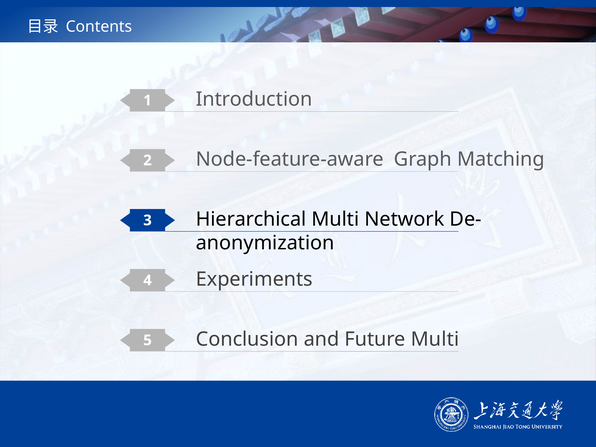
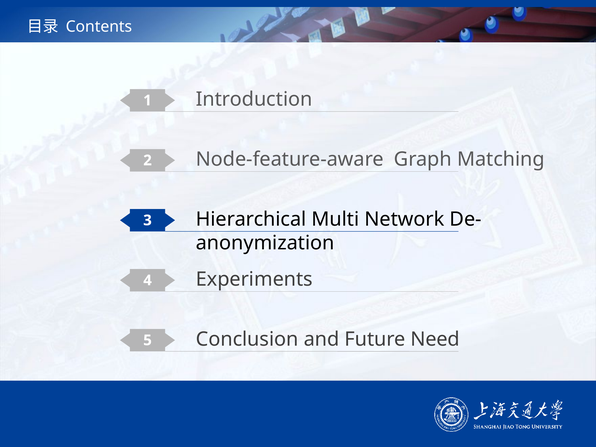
Future Multi: Multi -> Need
